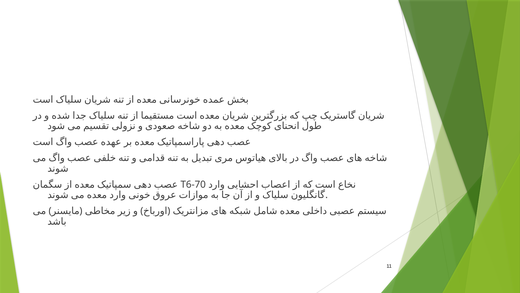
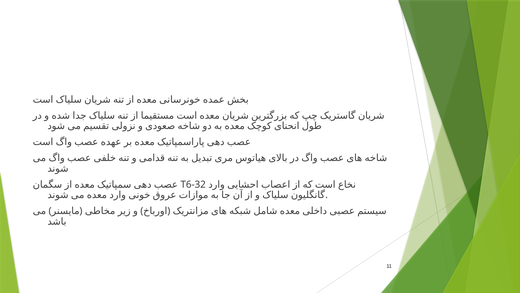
T6-70: T6-70 -> T6-32
